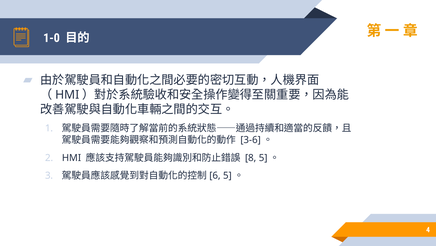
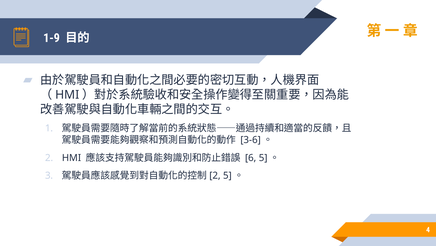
1-0: 1-0 -> 1-9
8: 8 -> 6
6 at (215, 175): 6 -> 2
